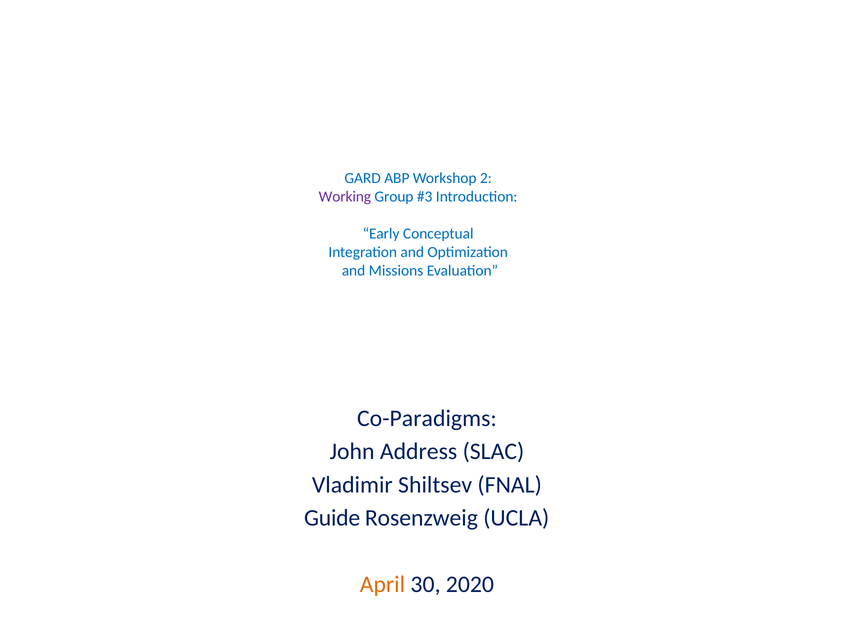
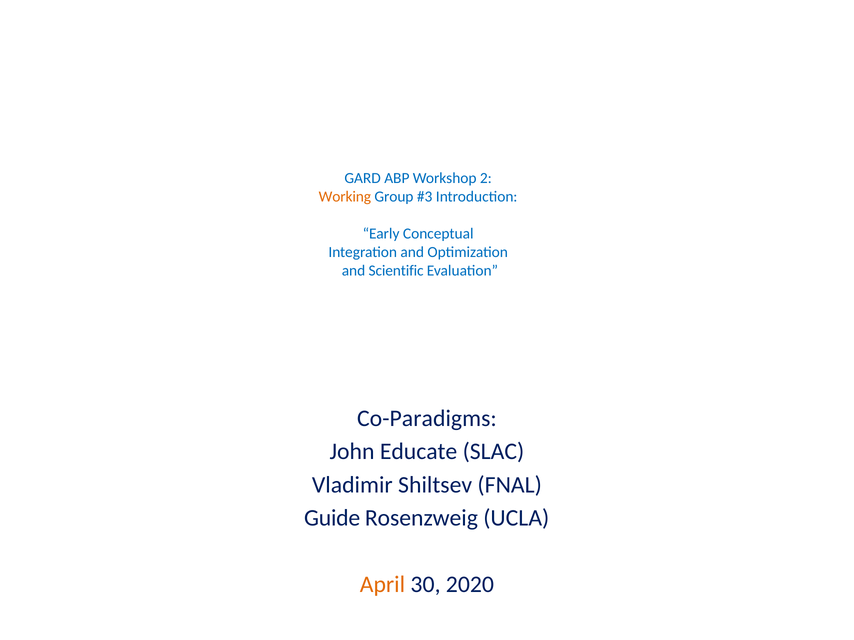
Working colour: purple -> orange
Missions: Missions -> Scientific
Address: Address -> Educate
